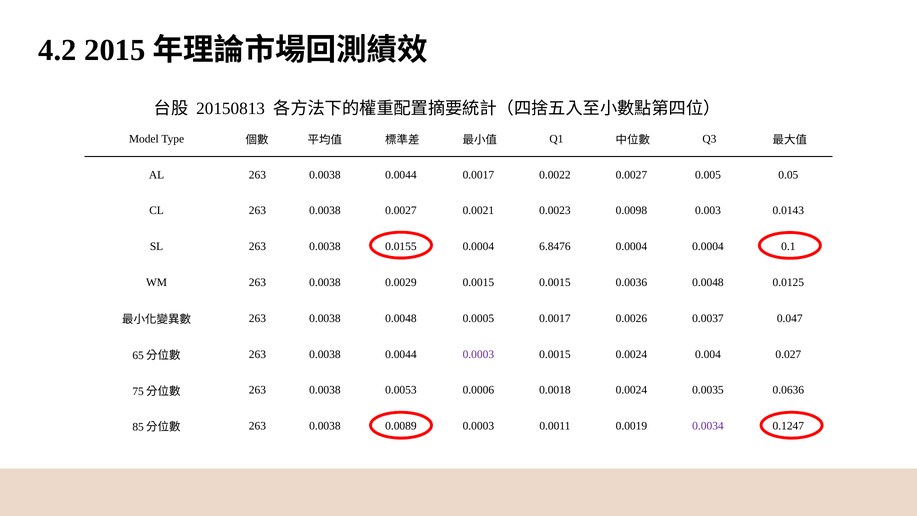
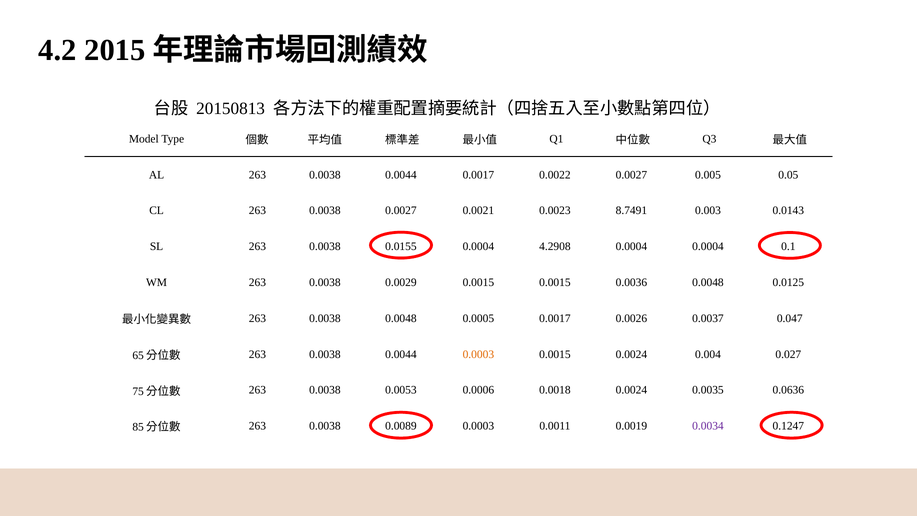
0.0098: 0.0098 -> 8.7491
6.8476: 6.8476 -> 4.2908
0.0003 at (478, 354) colour: purple -> orange
